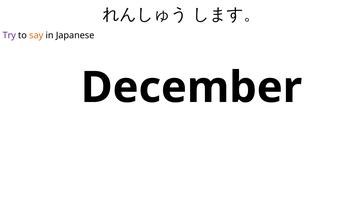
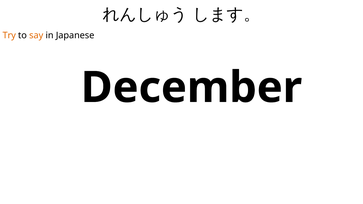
Try colour: purple -> orange
